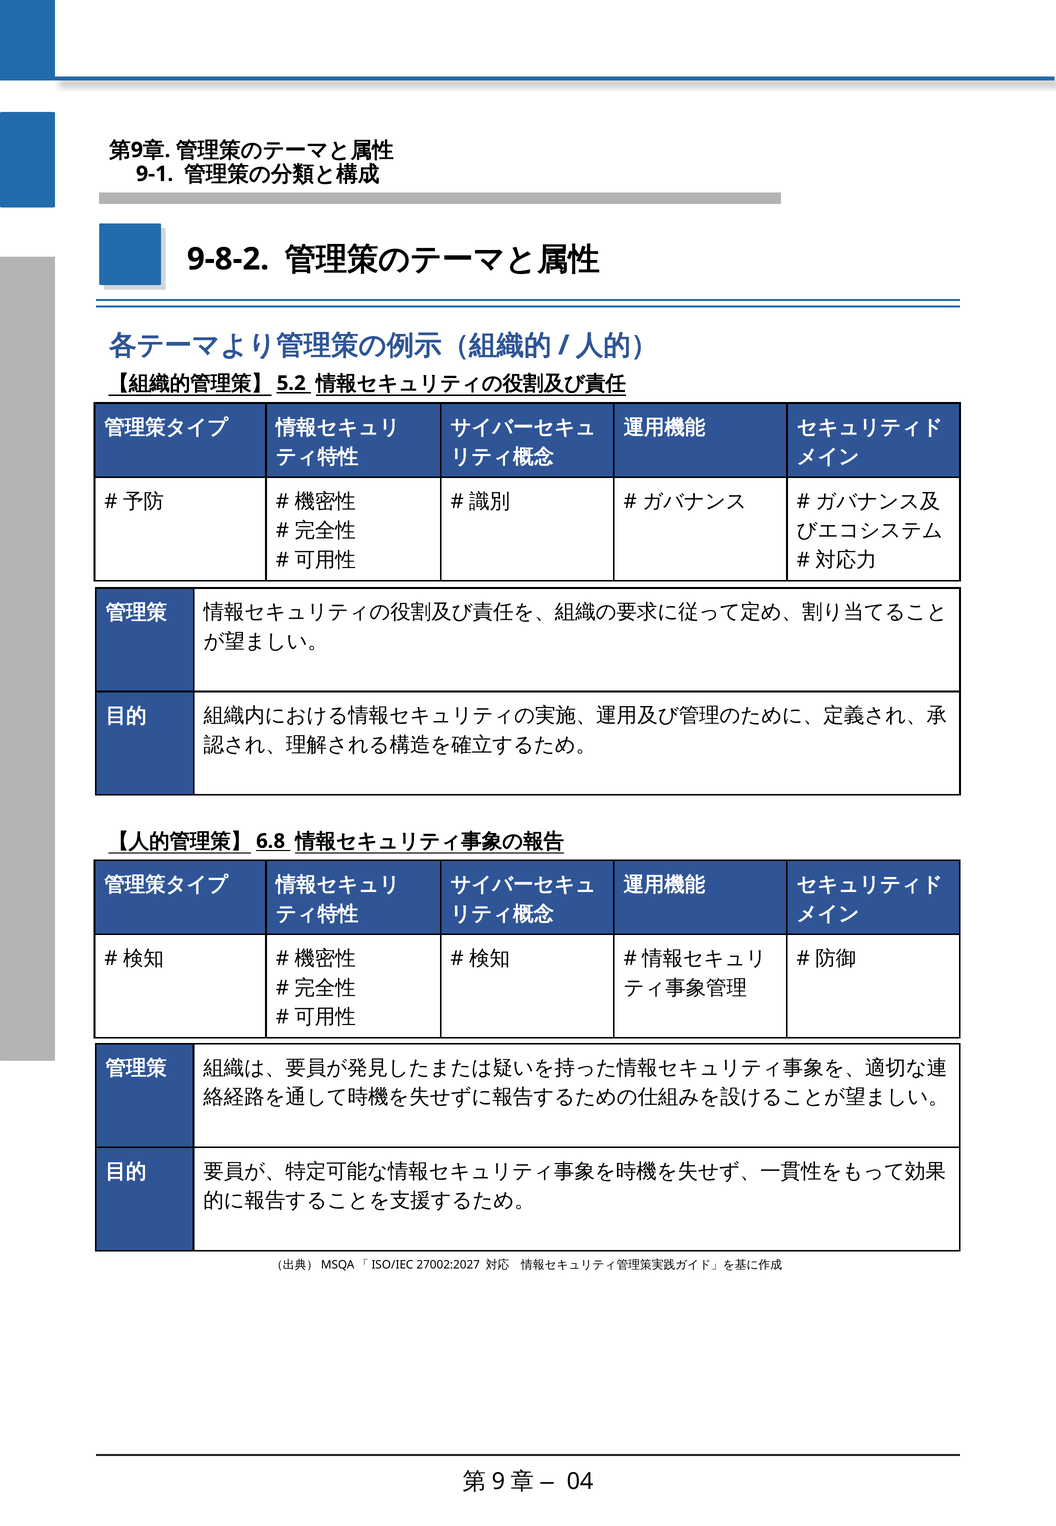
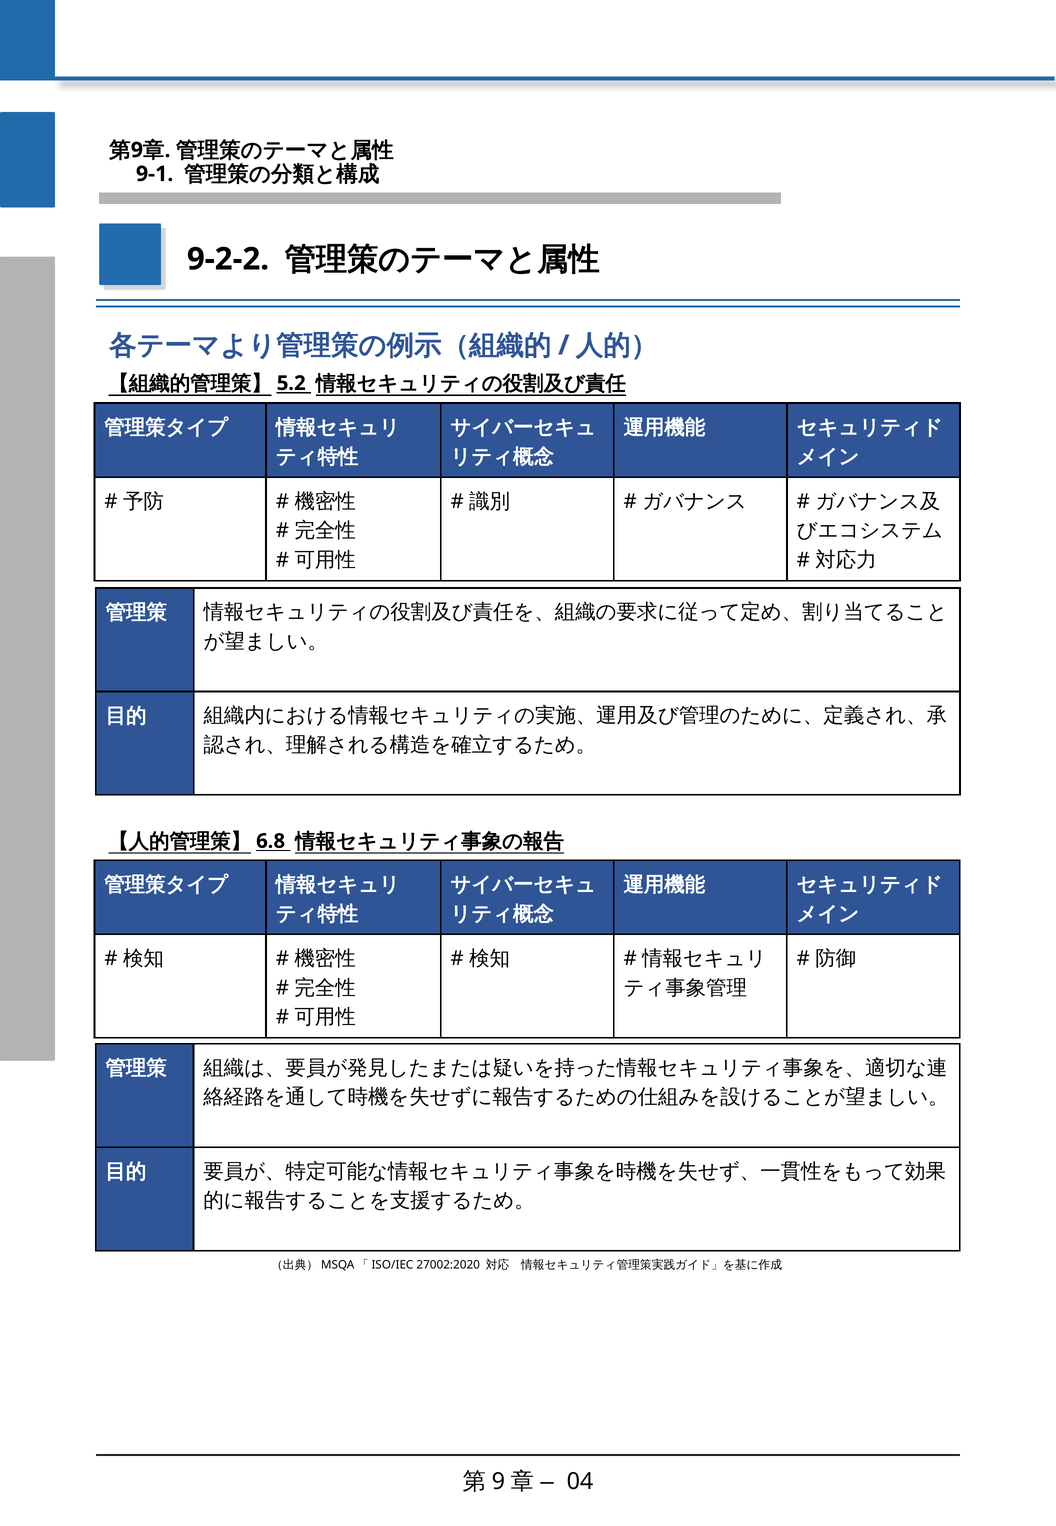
9-8-2: 9-8-2 -> 9-2-2
27002:2027: 27002:2027 -> 27002:2020
